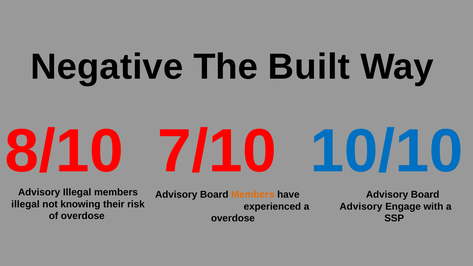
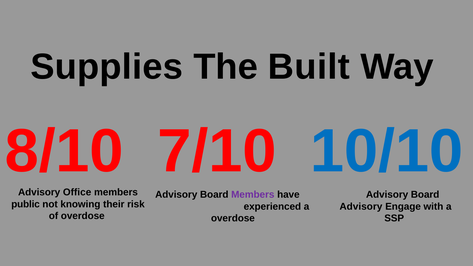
Negative: Negative -> Supplies
Advisory Illegal: Illegal -> Office
Members at (253, 195) colour: orange -> purple
illegal at (25, 204): illegal -> public
